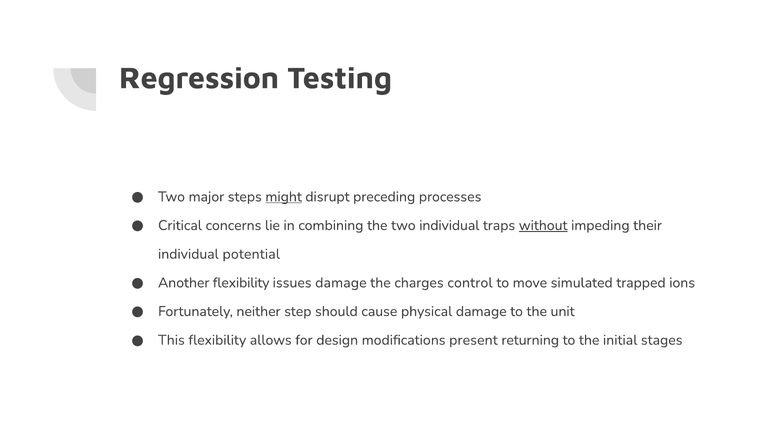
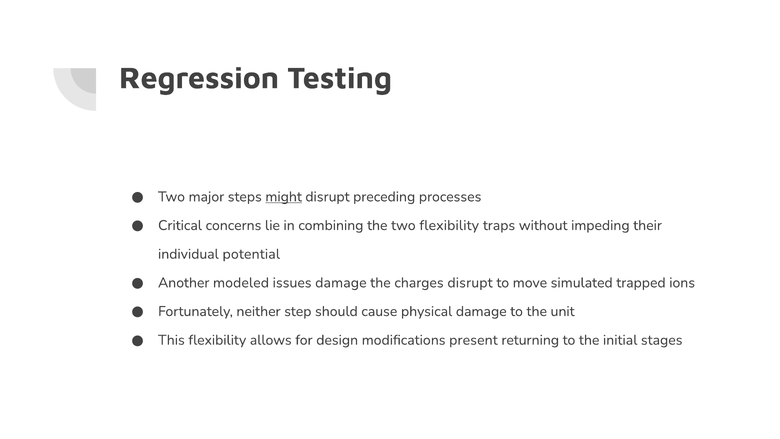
two individual: individual -> flexibility
without underline: present -> none
Another flexibility: flexibility -> modeled
charges control: control -> disrupt
